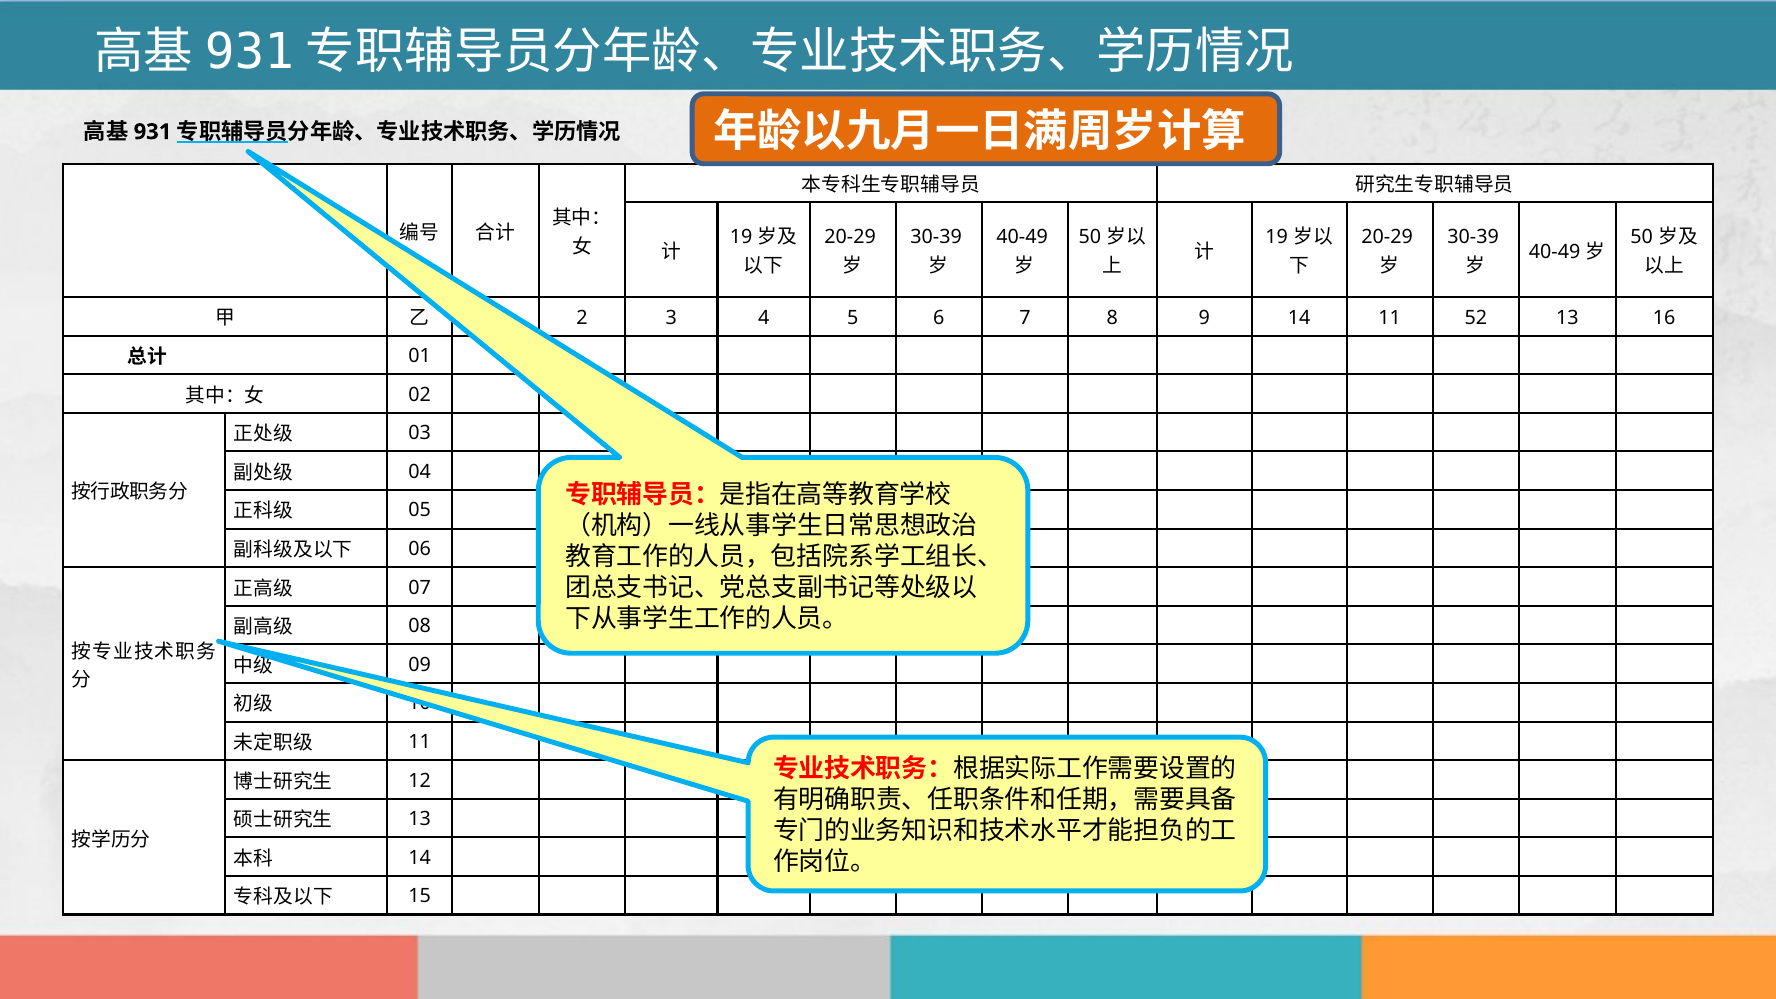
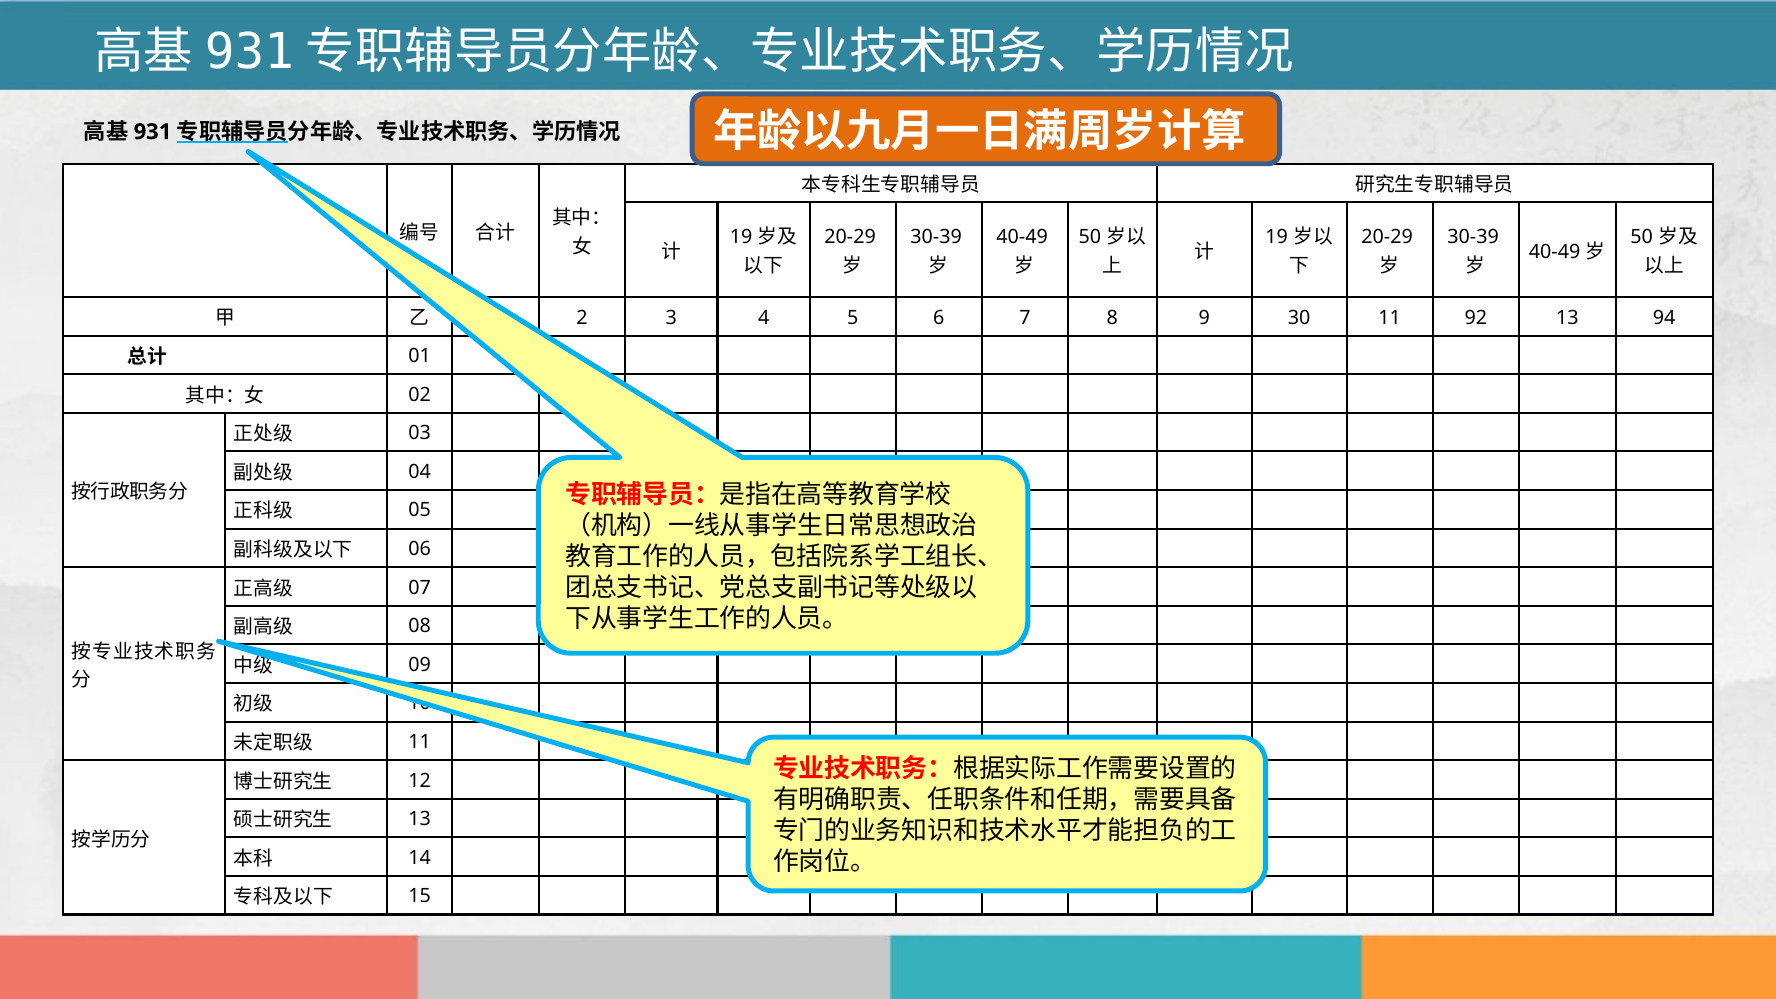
9 14: 14 -> 30
52: 52 -> 92
16: 16 -> 94
